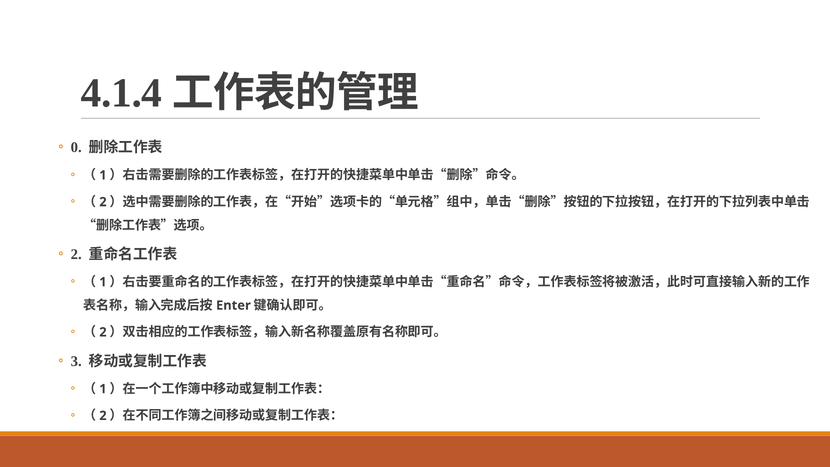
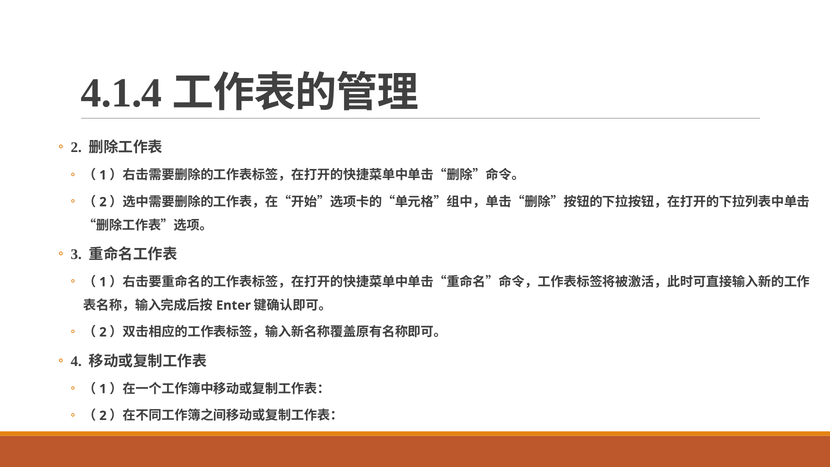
0 at (76, 147): 0 -> 2
2 at (76, 254): 2 -> 3
3: 3 -> 4
